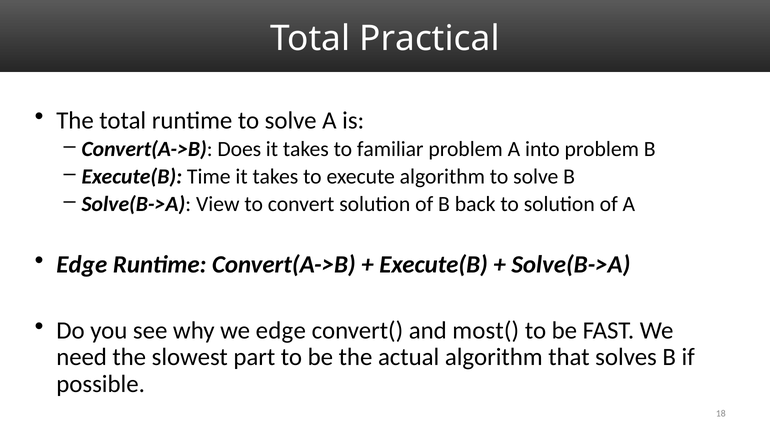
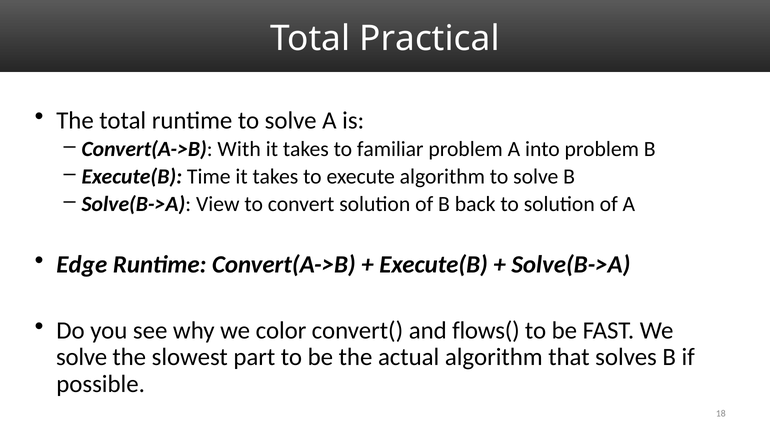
Does: Does -> With
we edge: edge -> color
most(: most( -> flows(
need at (82, 357): need -> solve
